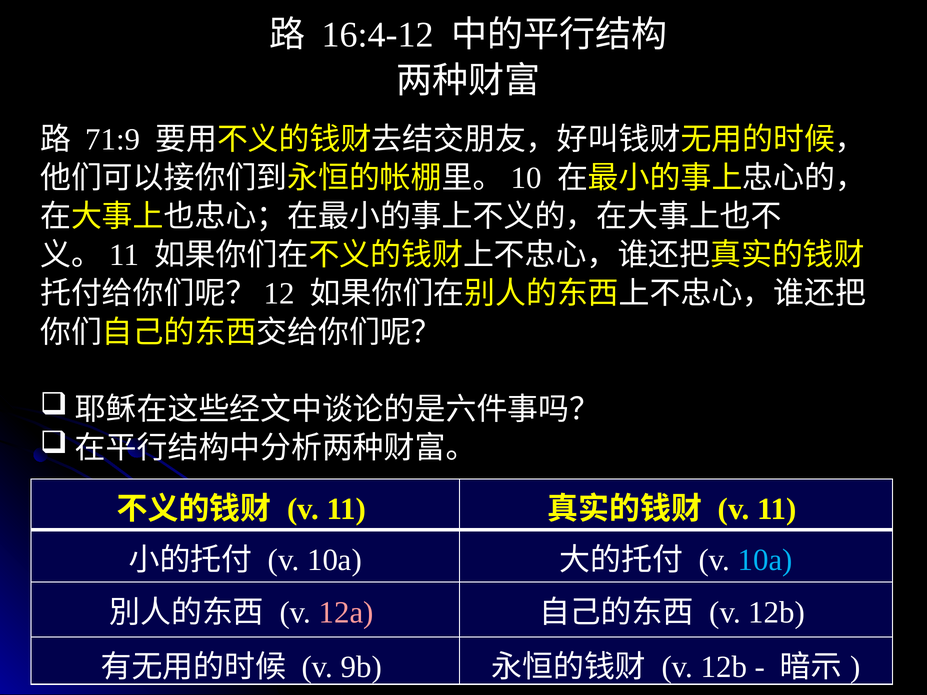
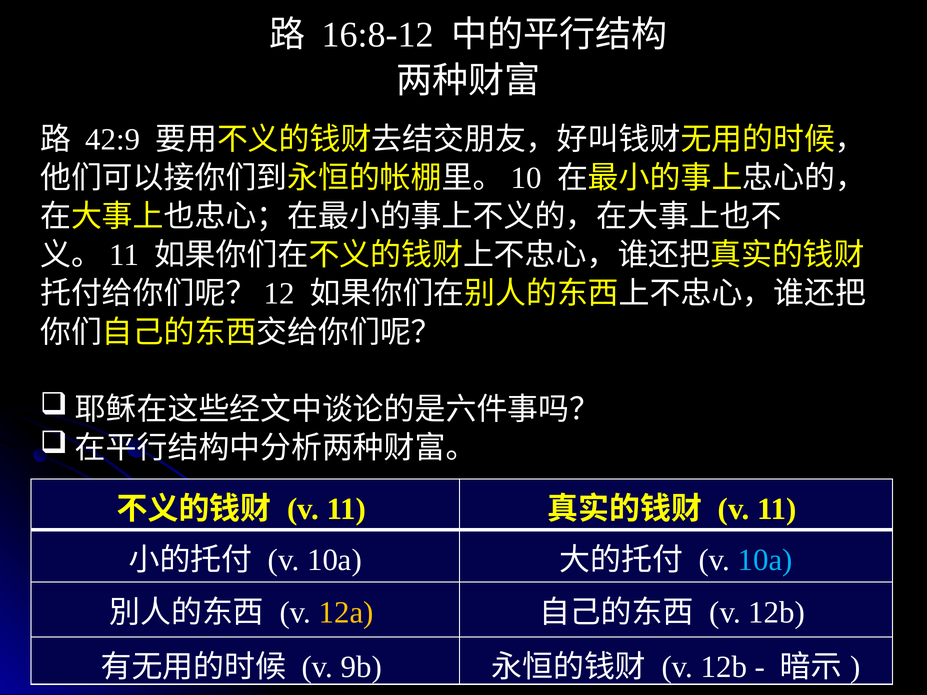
16:4-12: 16:4-12 -> 16:8-12
71:9: 71:9 -> 42:9
12a colour: pink -> yellow
